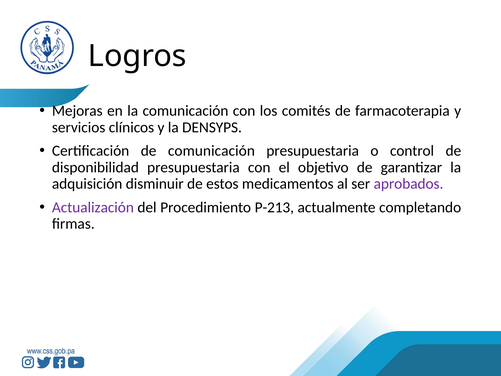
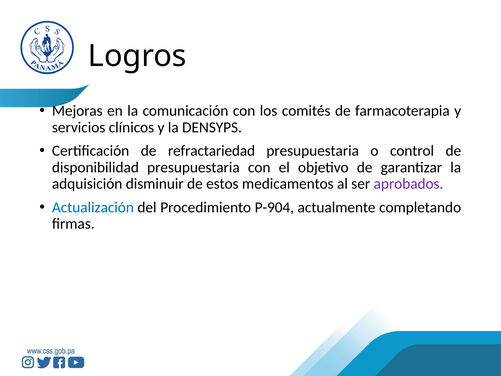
de comunicación: comunicación -> refractariedad
Actualización colour: purple -> blue
P-213: P-213 -> P-904
